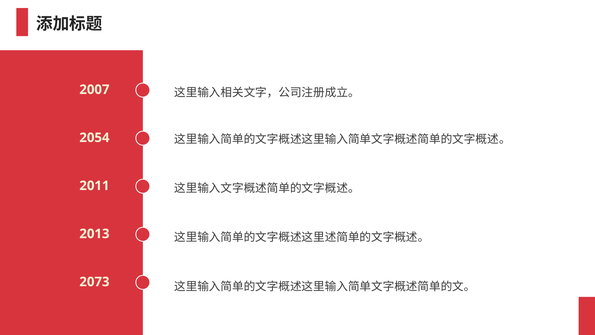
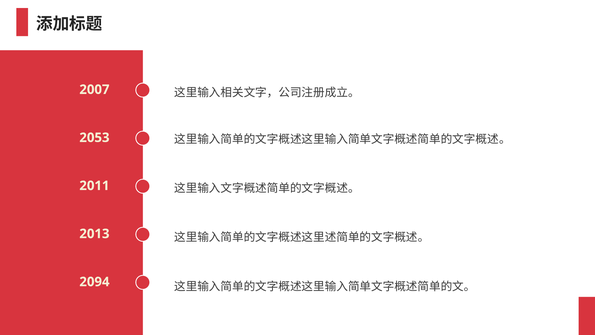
2054: 2054 -> 2053
2073: 2073 -> 2094
